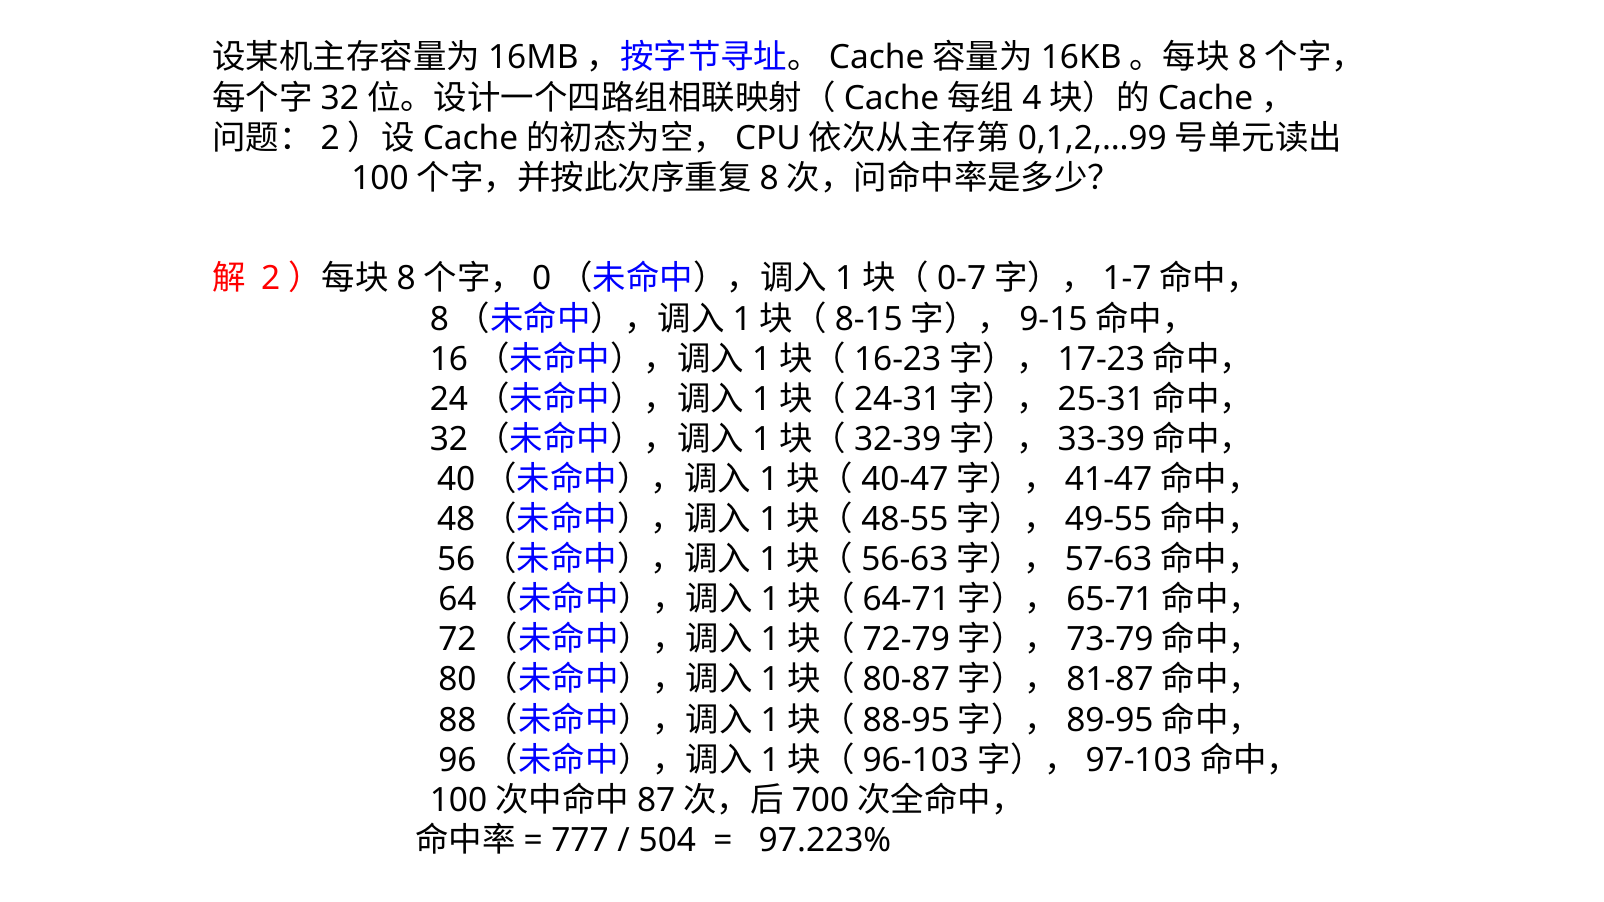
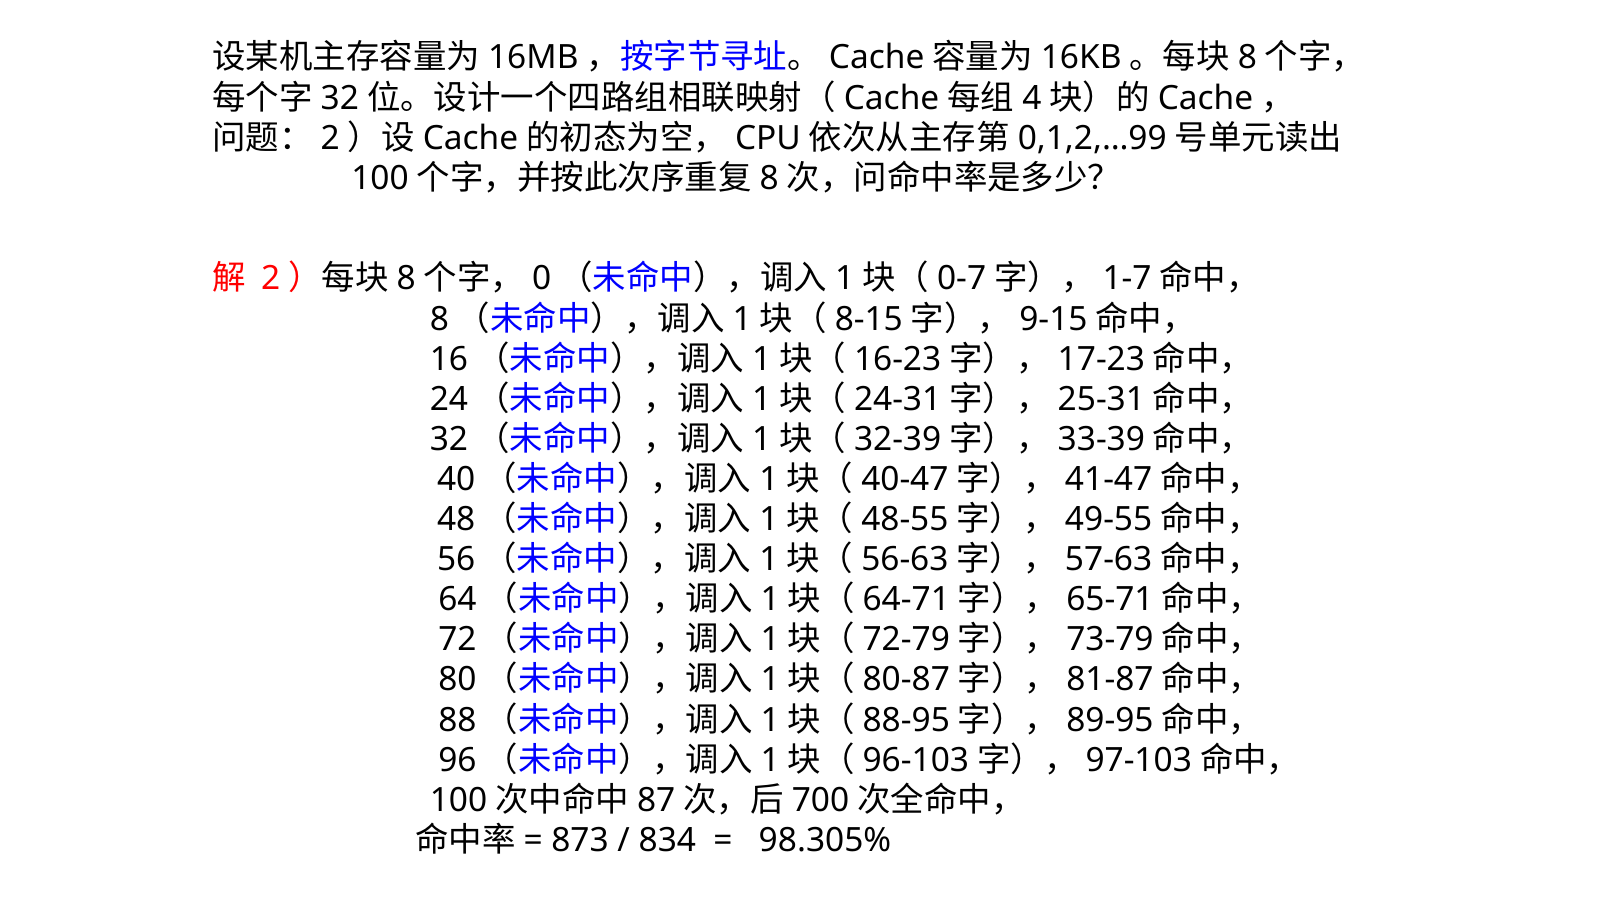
777: 777 -> 873
504: 504 -> 834
97.223%: 97.223% -> 98.305%
